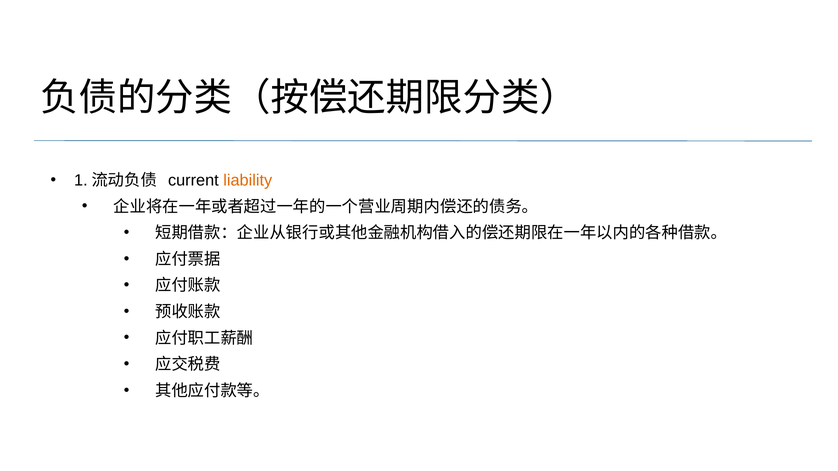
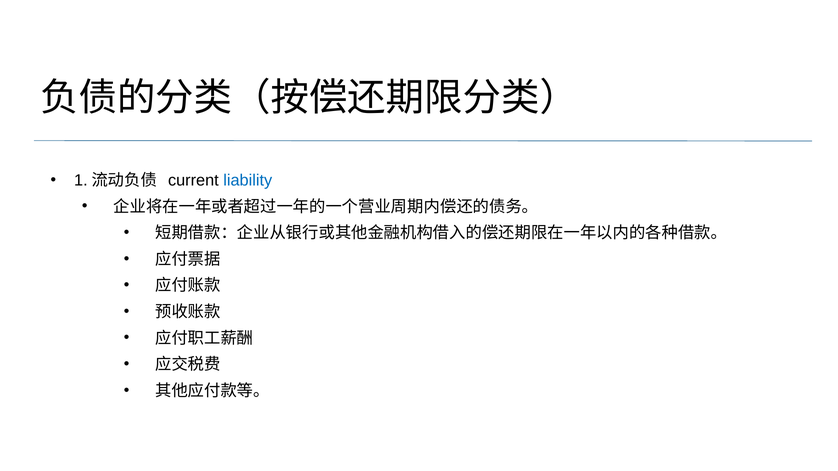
liability colour: orange -> blue
